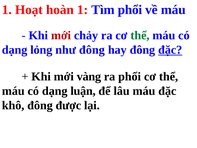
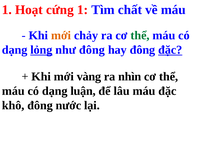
hoàn: hoàn -> cứng
Tìm phổi: phổi -> chất
mới at (61, 35) colour: red -> orange
lỏng underline: none -> present
ra phổi: phổi -> nhìn
được: được -> nước
